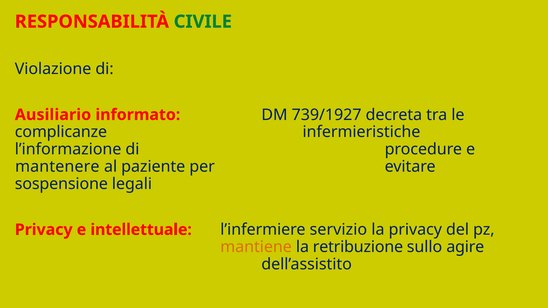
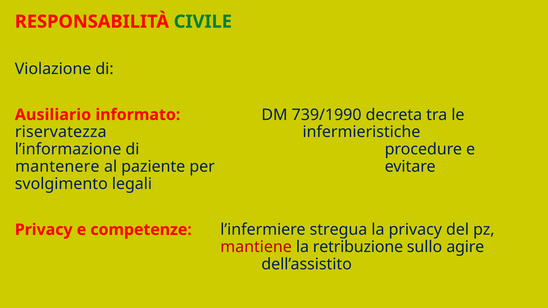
739/1927: 739/1927 -> 739/1990
complicanze: complicanze -> riservatezza
sospensione: sospensione -> svolgimento
intellettuale: intellettuale -> competenze
servizio: servizio -> stregua
mantiene colour: orange -> red
